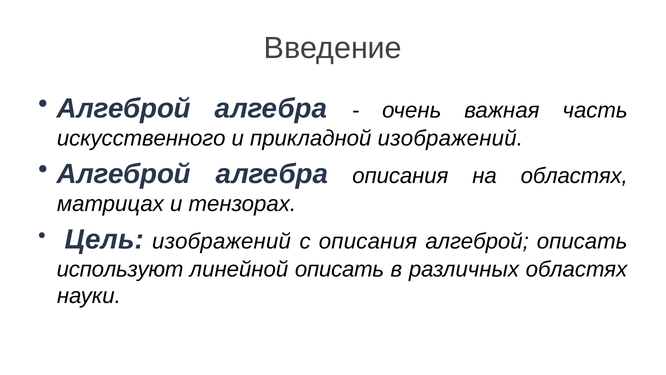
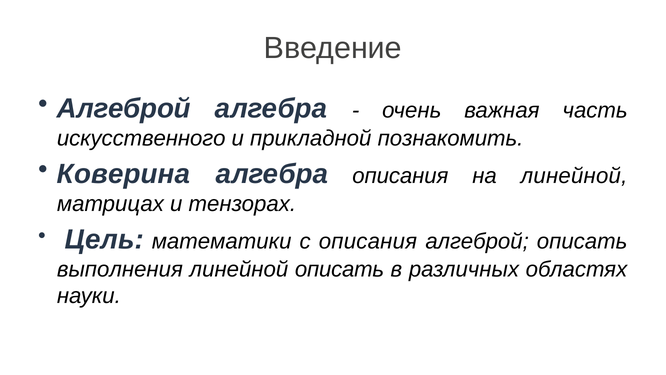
прикладной изображений: изображений -> познакомить
Алгеброй at (124, 174): Алгеброй -> Коверина
на областях: областях -> линейной
Цель изображений: изображений -> математики
используют: используют -> выполнения
